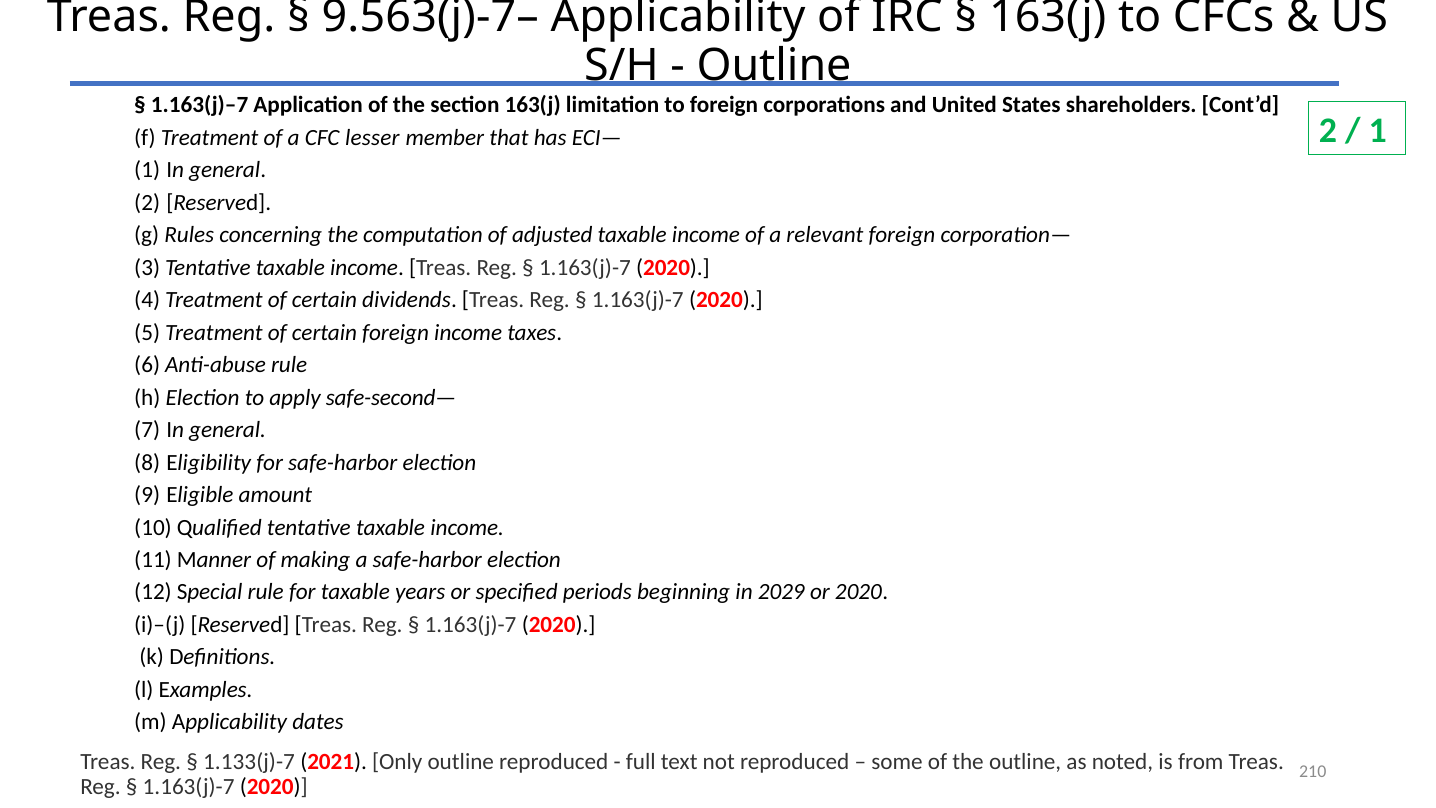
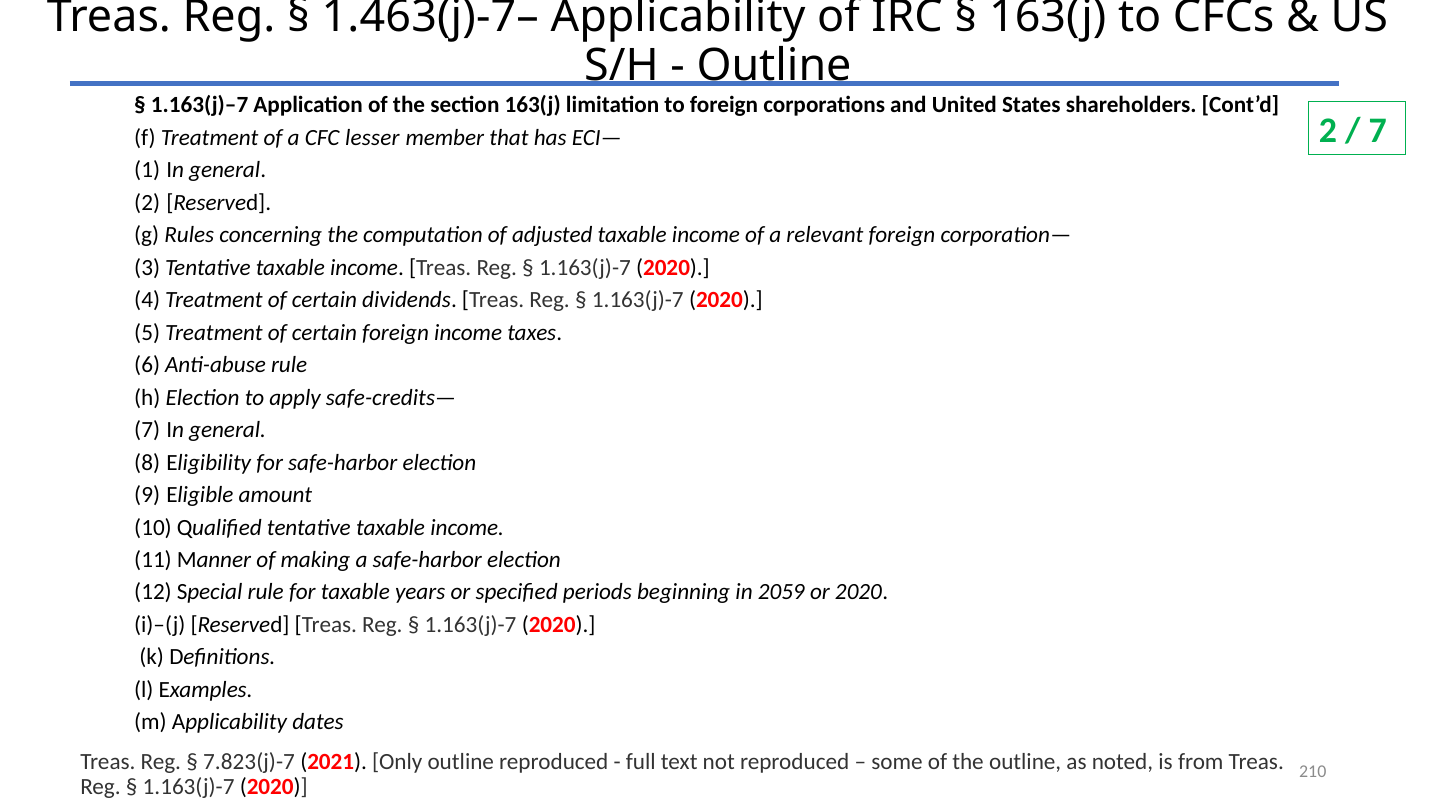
9.563(j)-7–: 9.563(j)-7– -> 1.463(j)-7–
1 at (1378, 130): 1 -> 7
safe-second—: safe-second— -> safe-credits—
2029: 2029 -> 2059
1.133(j)-7: 1.133(j)-7 -> 7.823(j)-7
